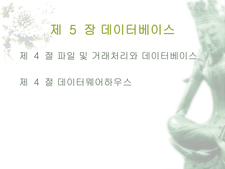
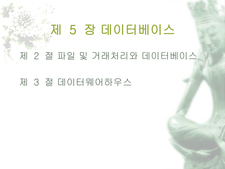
4 at (37, 56): 4 -> 2
4 at (37, 82): 4 -> 3
